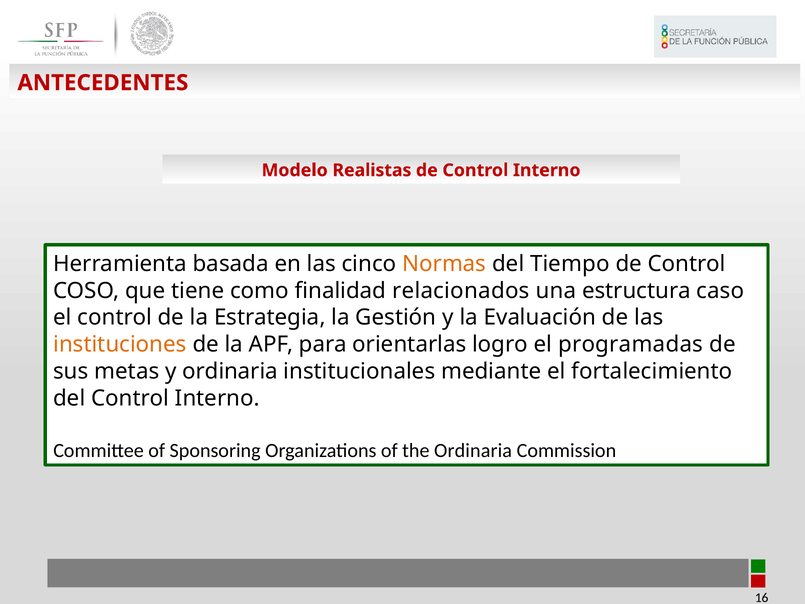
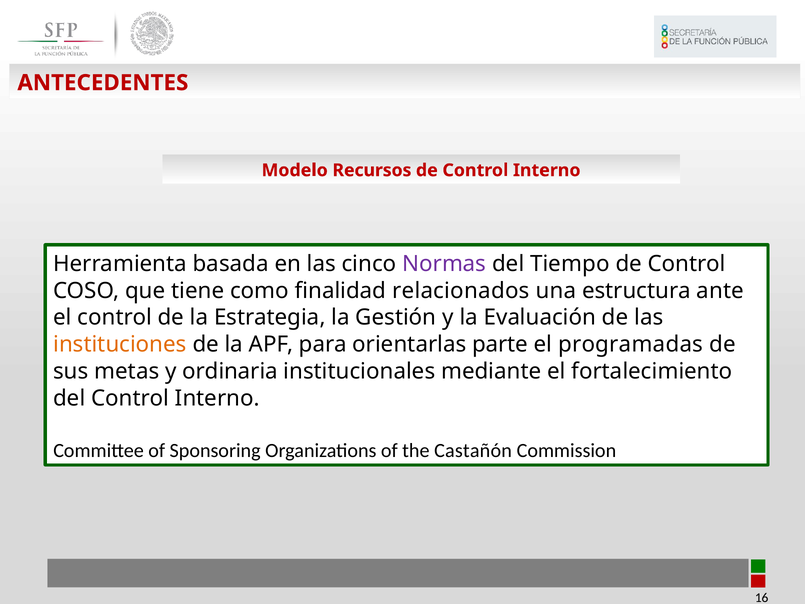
Realistas: Realistas -> Recursos
Normas colour: orange -> purple
caso: caso -> ante
logro: logro -> parte
the Ordinaria: Ordinaria -> Castañón
